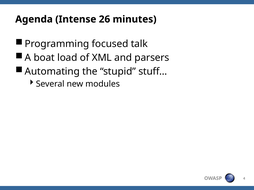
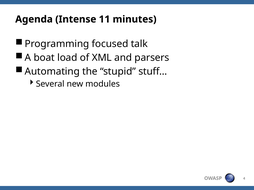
26: 26 -> 11
